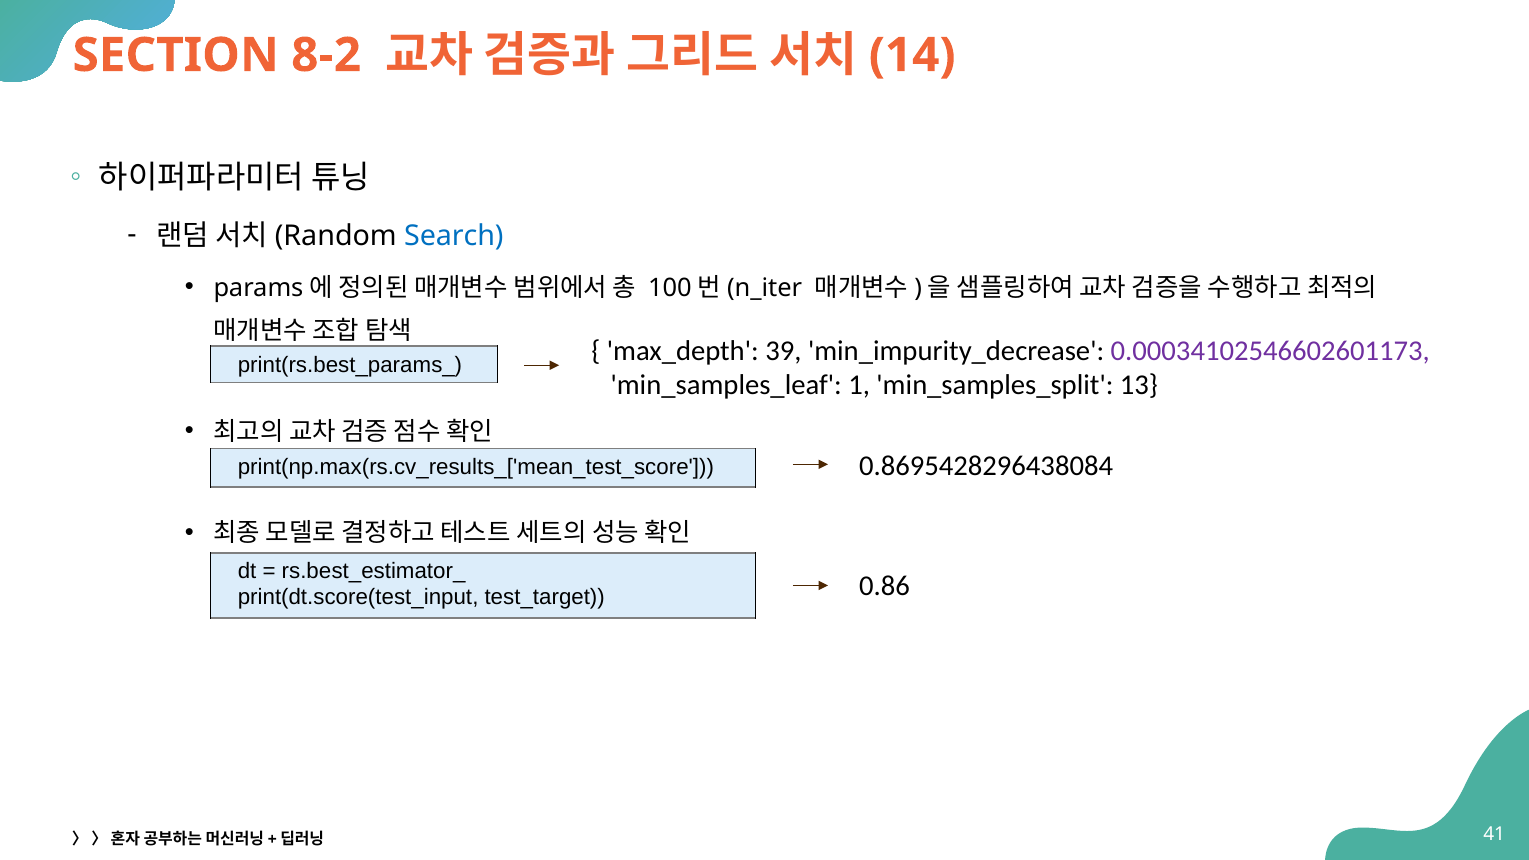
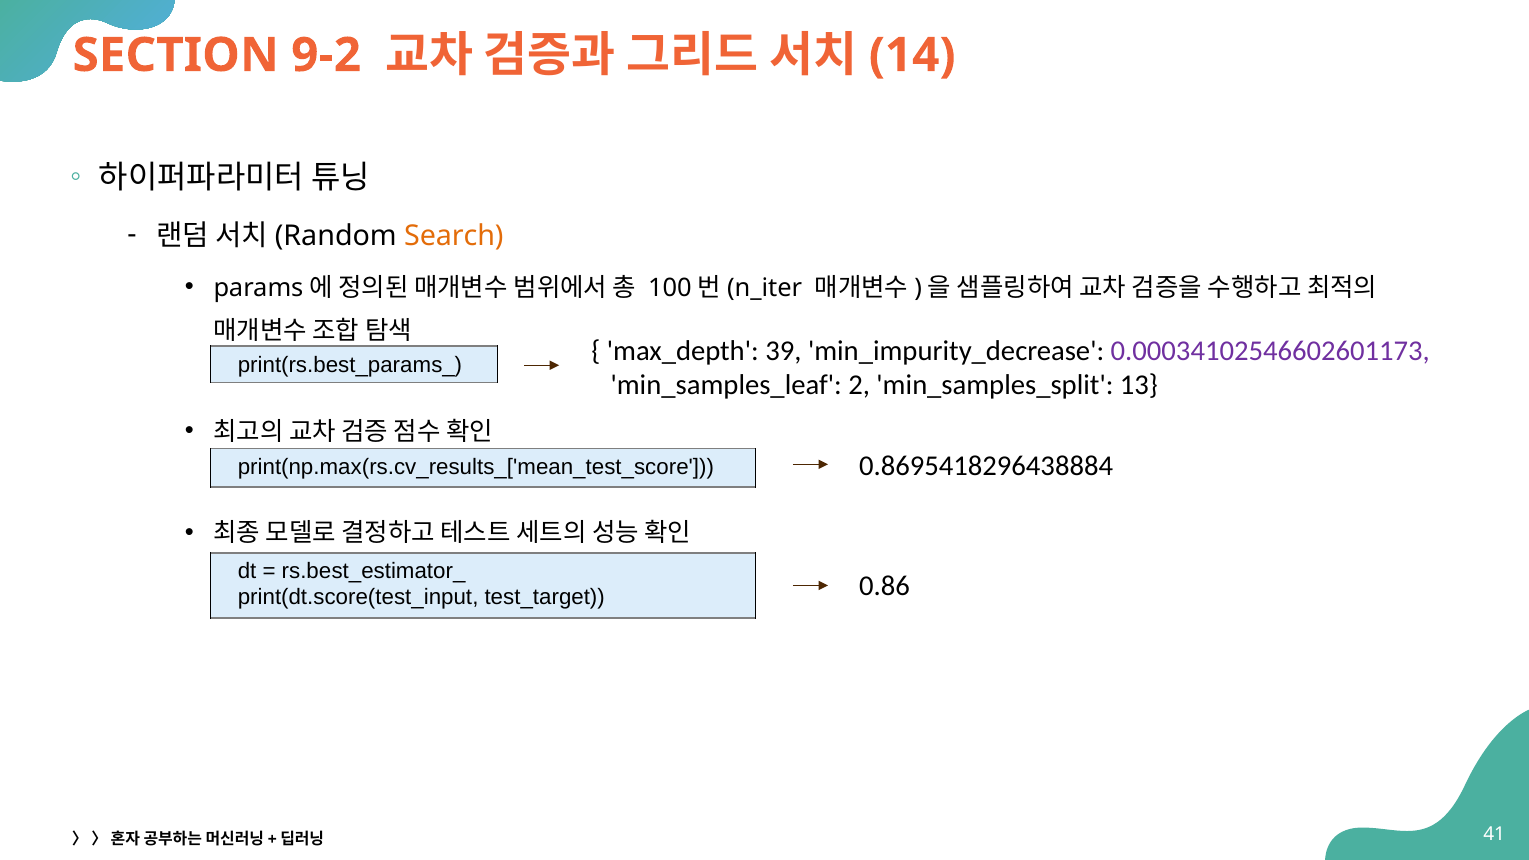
8-2: 8-2 -> 9-2
Search colour: blue -> orange
1: 1 -> 2
0.8695428296438084: 0.8695428296438084 -> 0.8695418296438884
